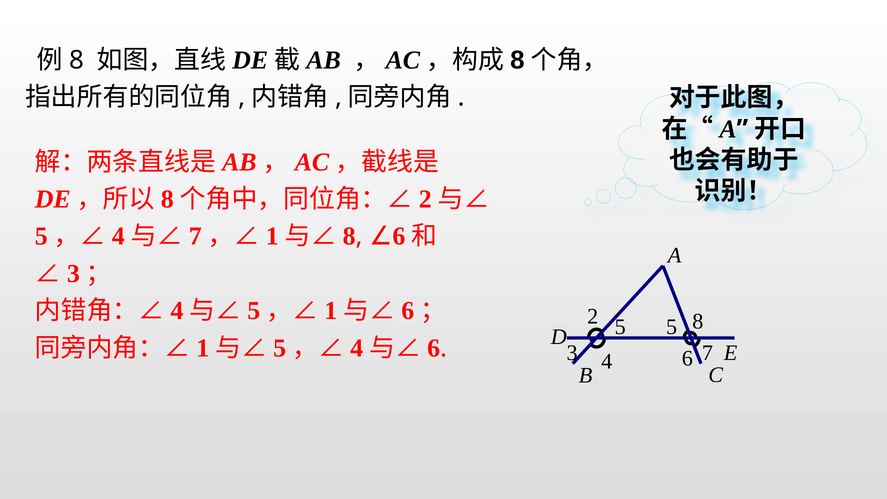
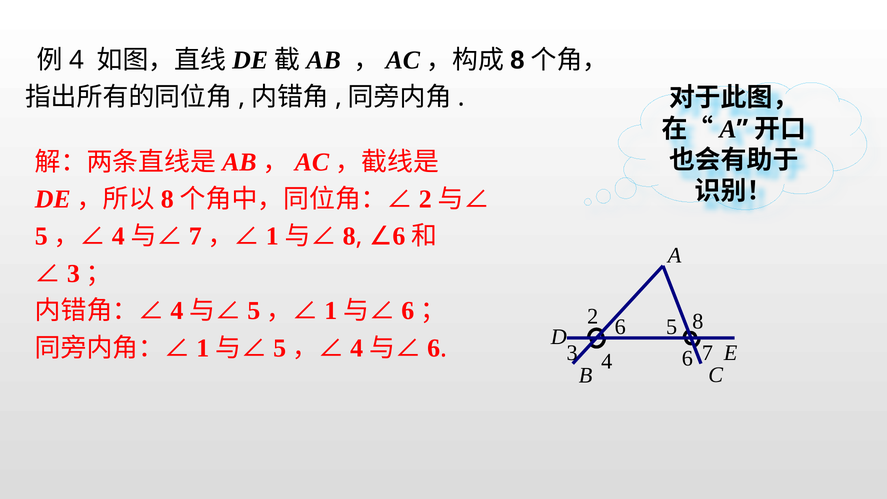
8 at (76, 60): 8 -> 4
2 5: 5 -> 6
